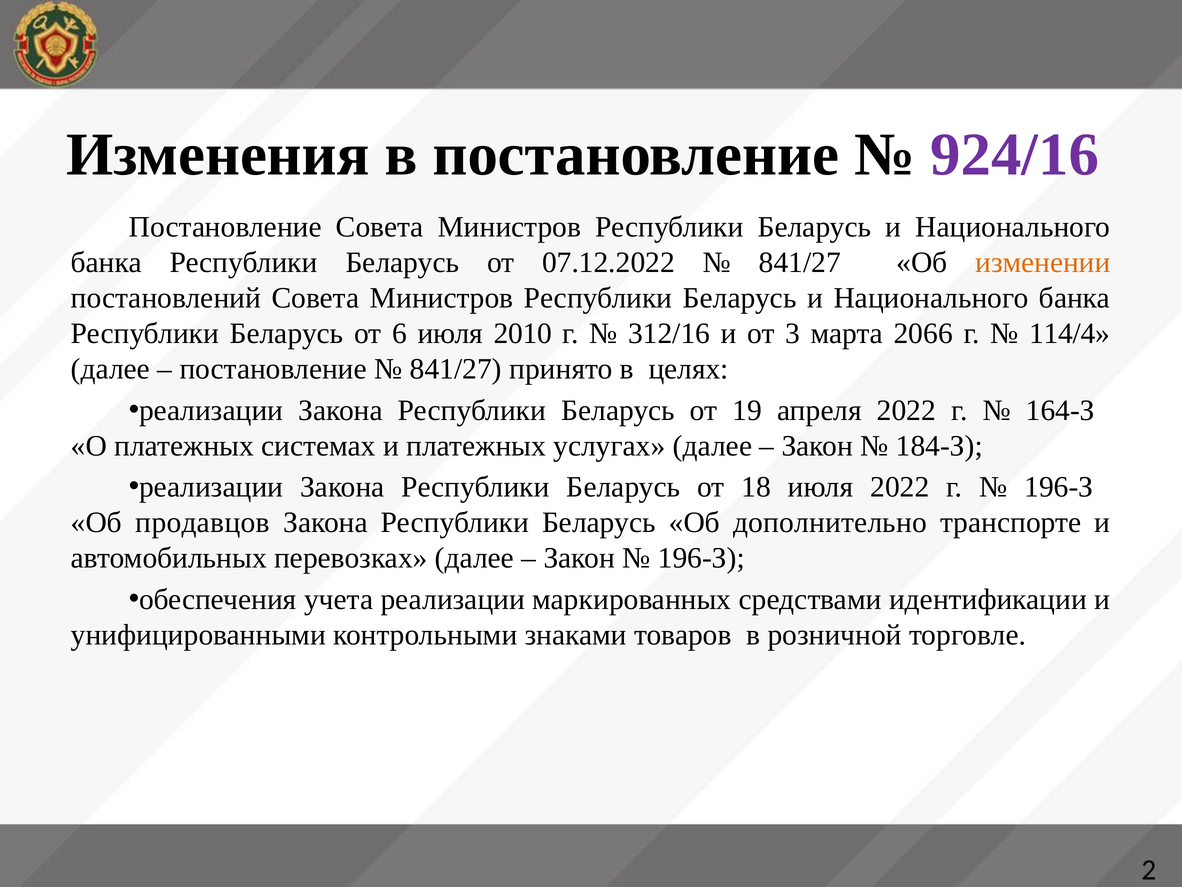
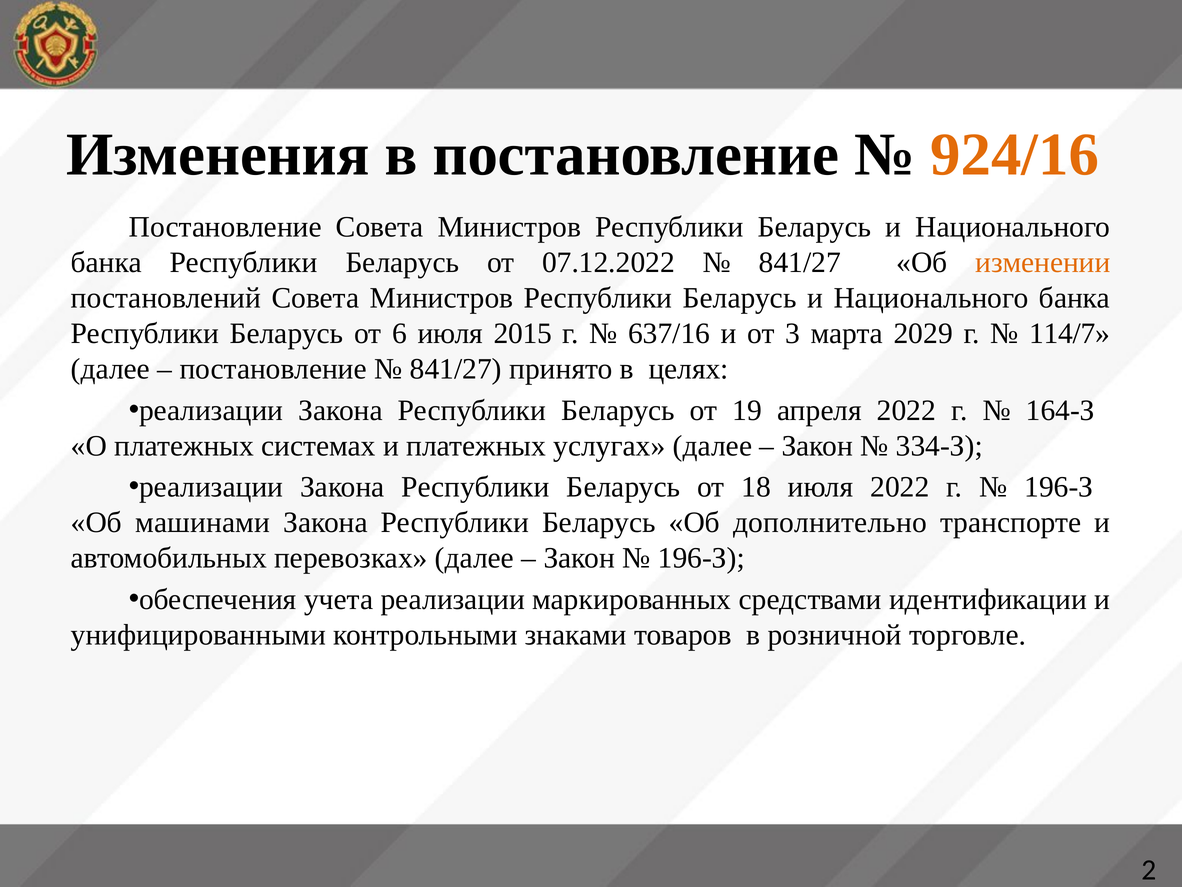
924/16 colour: purple -> orange
2010: 2010 -> 2015
312/16: 312/16 -> 637/16
2066: 2066 -> 2029
114/4: 114/4 -> 114/7
184-З: 184-З -> 334-З
продавцов: продавцов -> машинами
